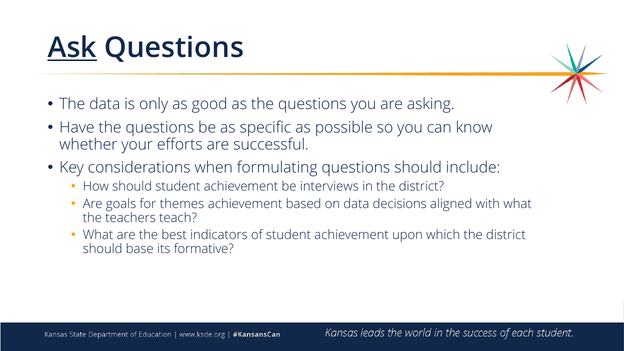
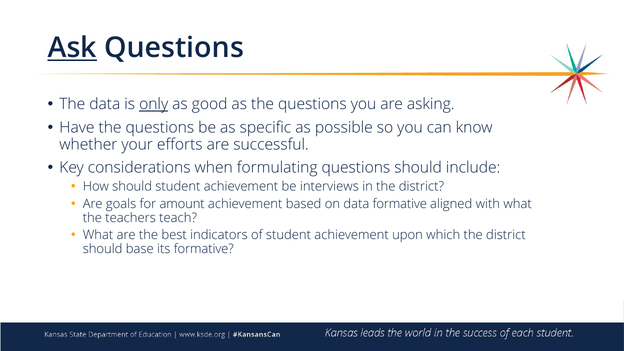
only underline: none -> present
themes: themes -> amount
data decisions: decisions -> formative
